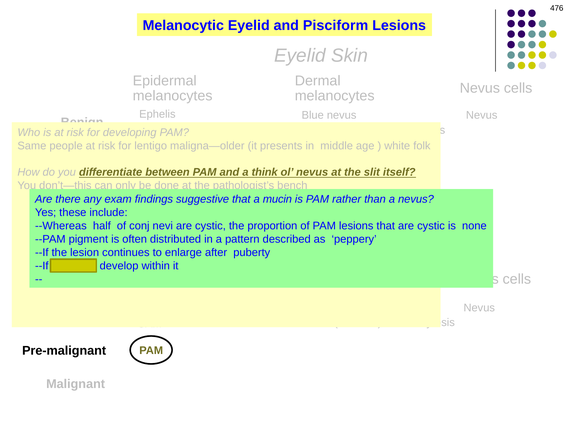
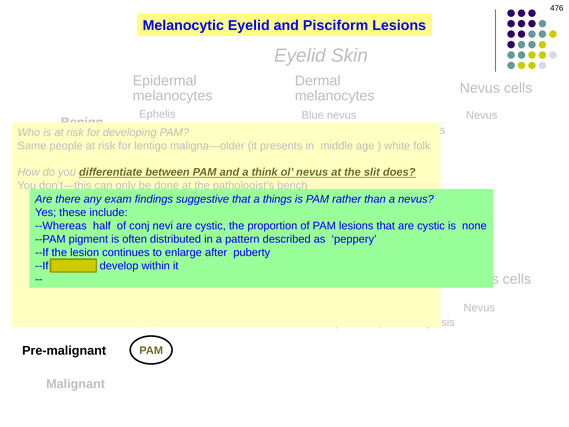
itself: itself -> does
mucin: mucin -> things
